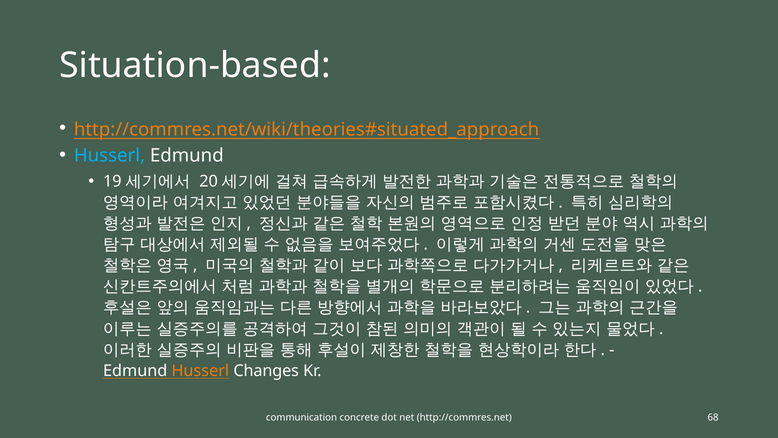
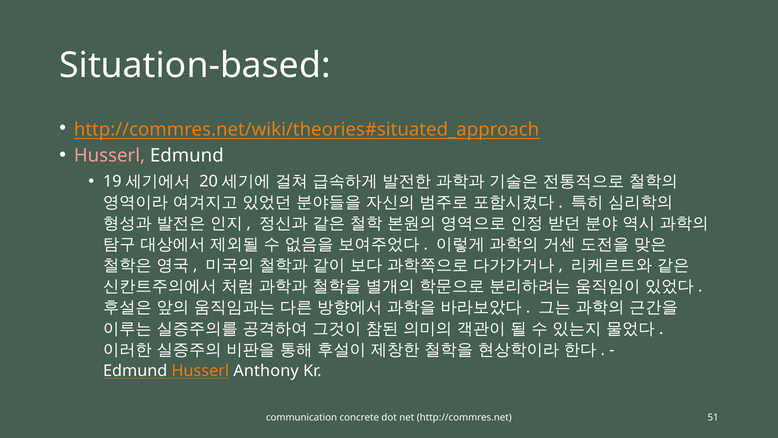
Husserl at (109, 156) colour: light blue -> pink
Changes: Changes -> Anthony
68: 68 -> 51
